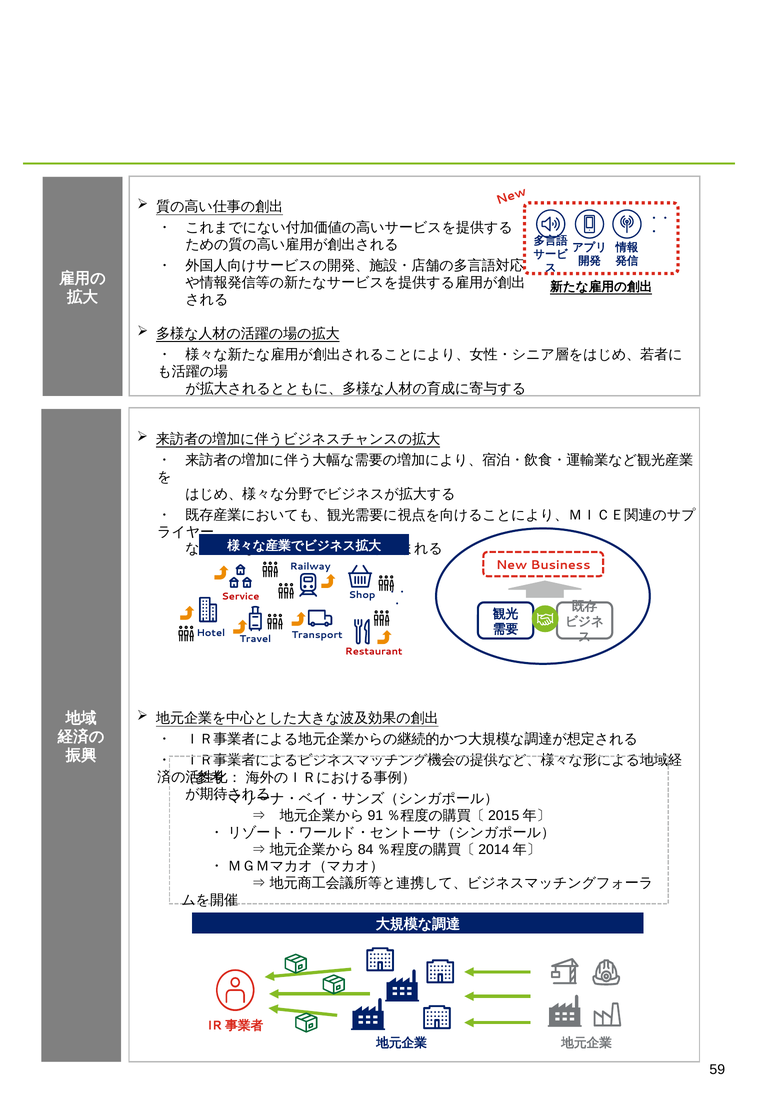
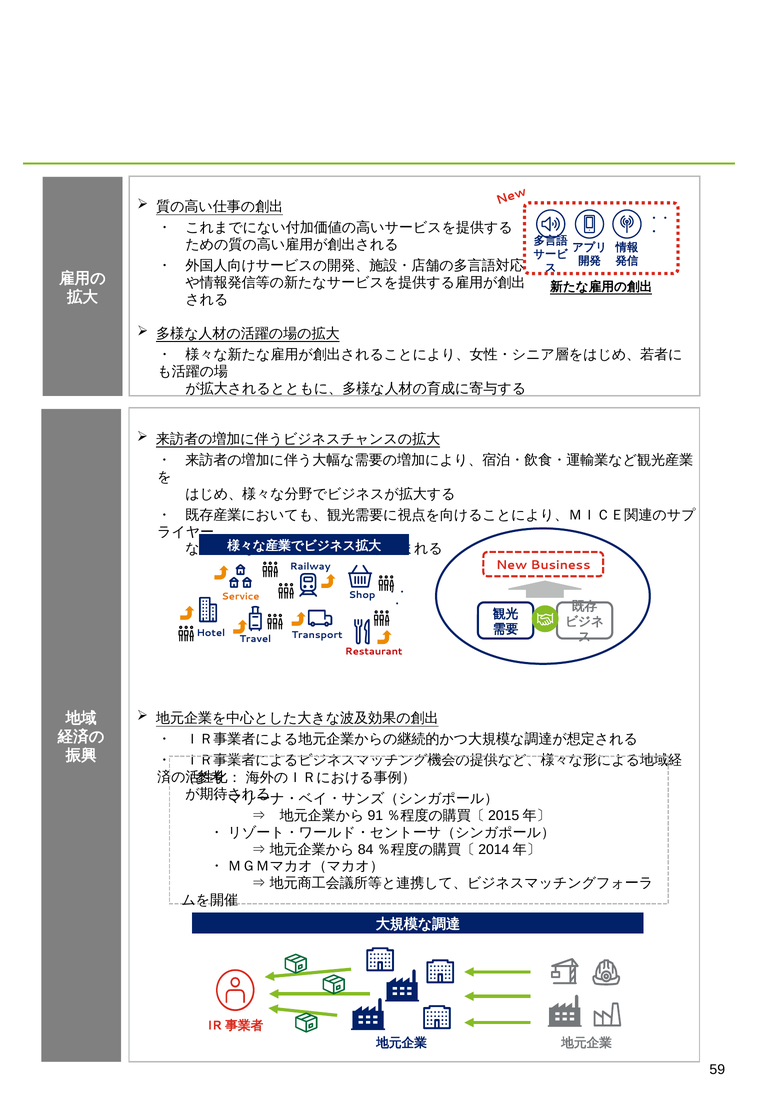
Service colour: red -> orange
